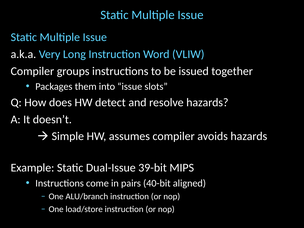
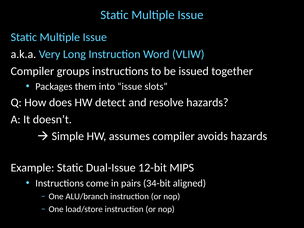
39-bit: 39-bit -> 12-bit
40-bit: 40-bit -> 34-bit
